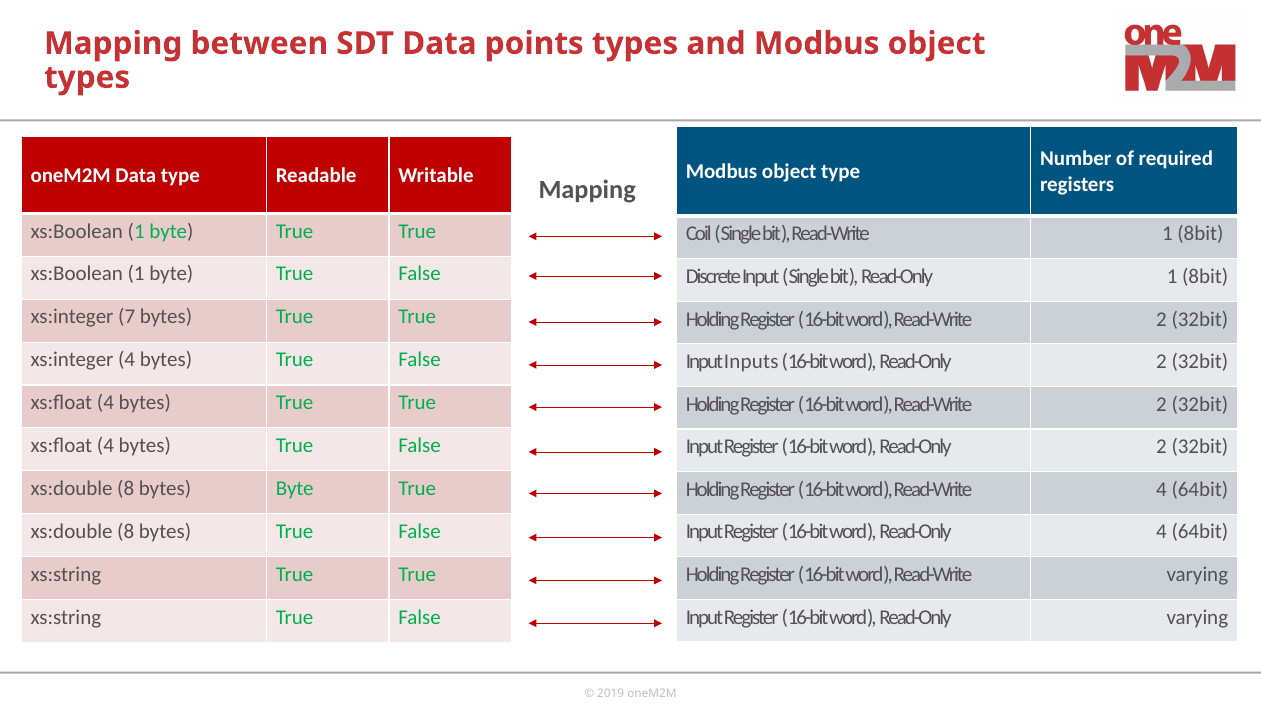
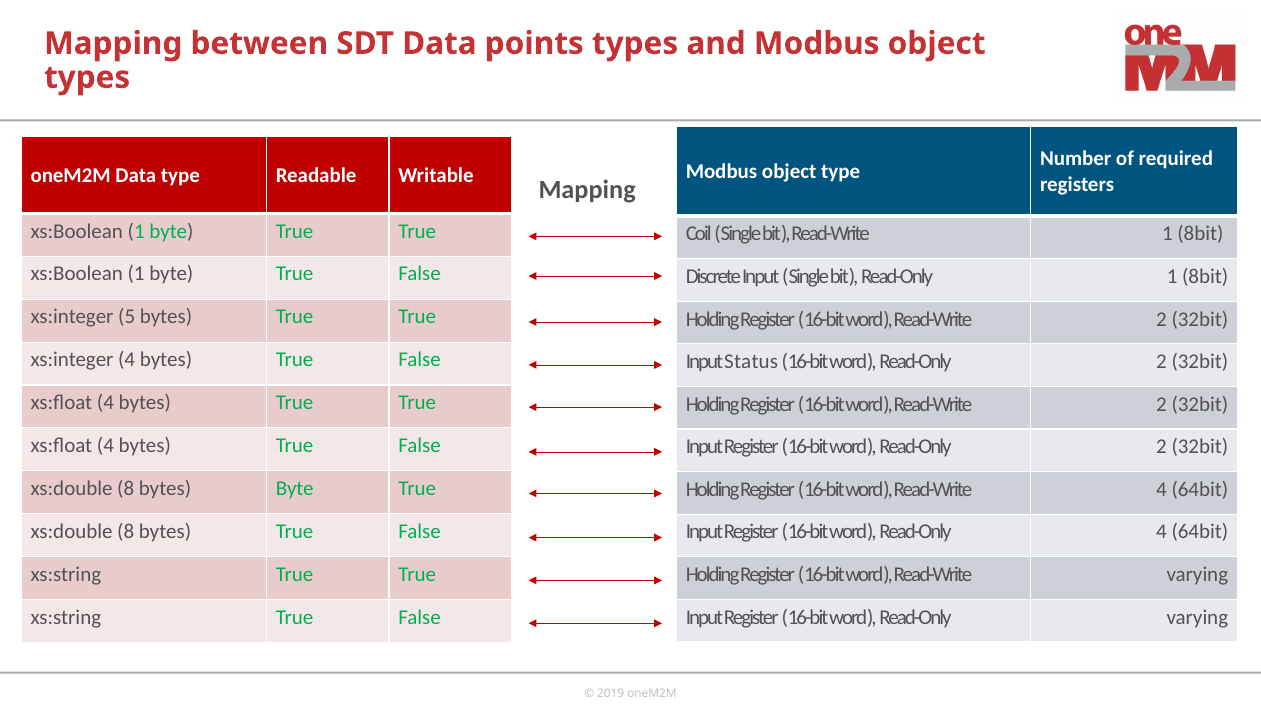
7: 7 -> 5
Inputs: Inputs -> Status
